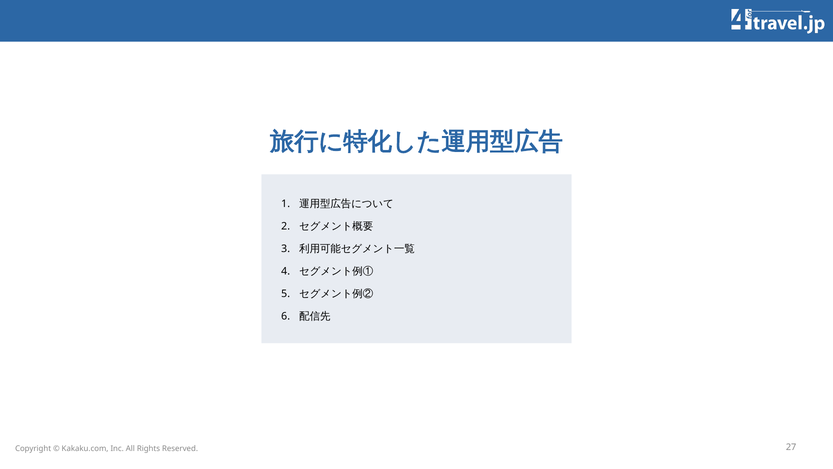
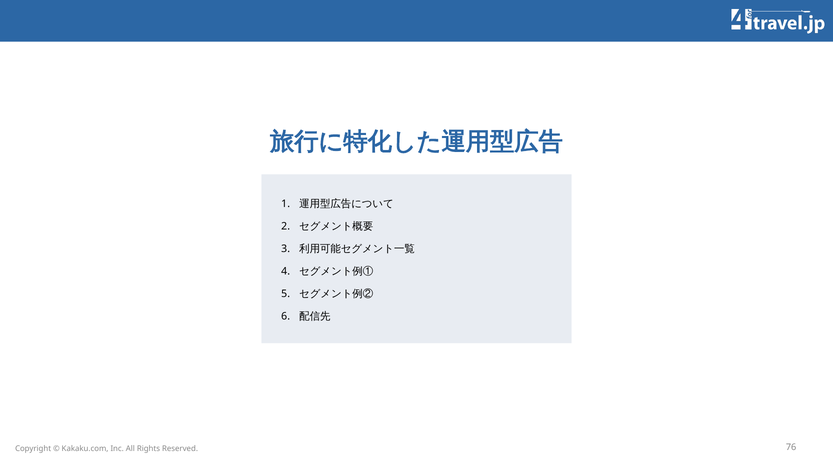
27: 27 -> 76
